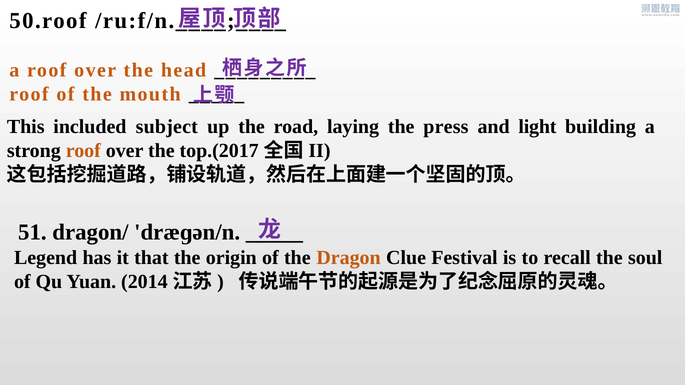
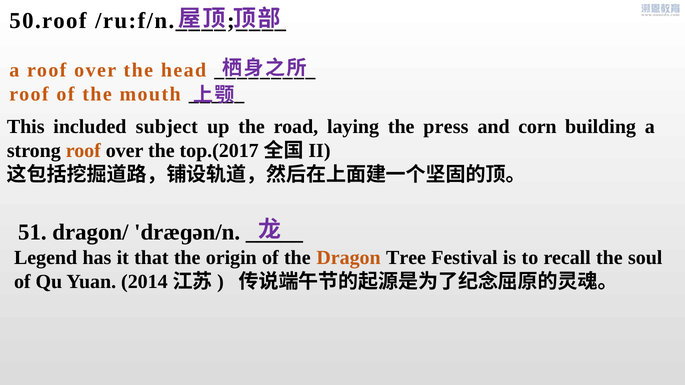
light: light -> corn
Clue: Clue -> Tree
